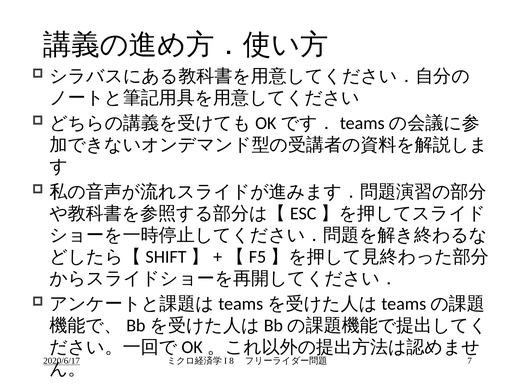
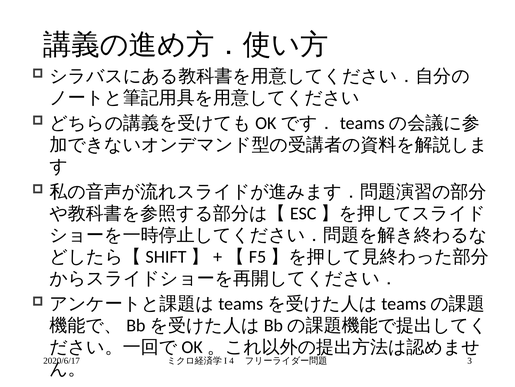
2020/6/17 underline: present -> none
8: 8 -> 4
7: 7 -> 3
